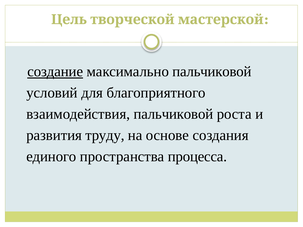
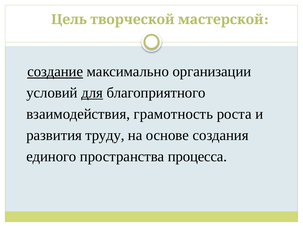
максимально пальчиковой: пальчиковой -> организации
для underline: none -> present
взаимодействия пальчиковой: пальчиковой -> грамотность
